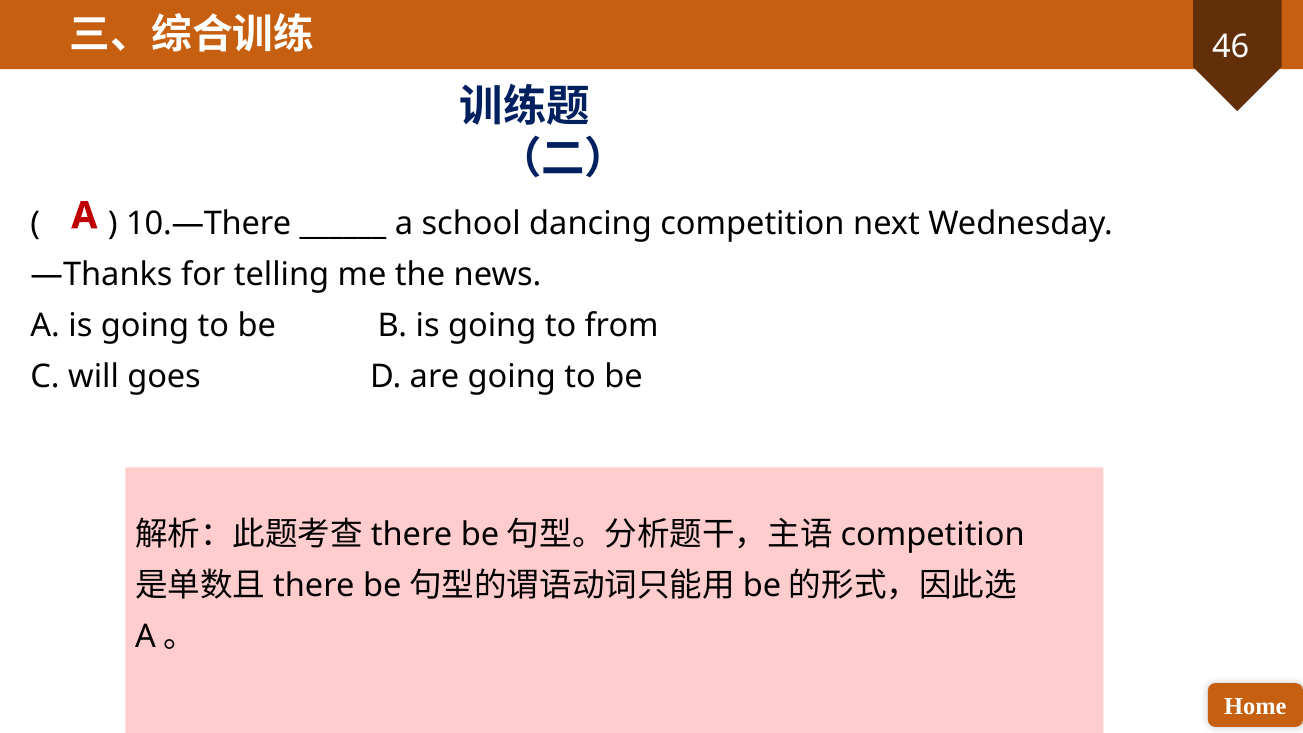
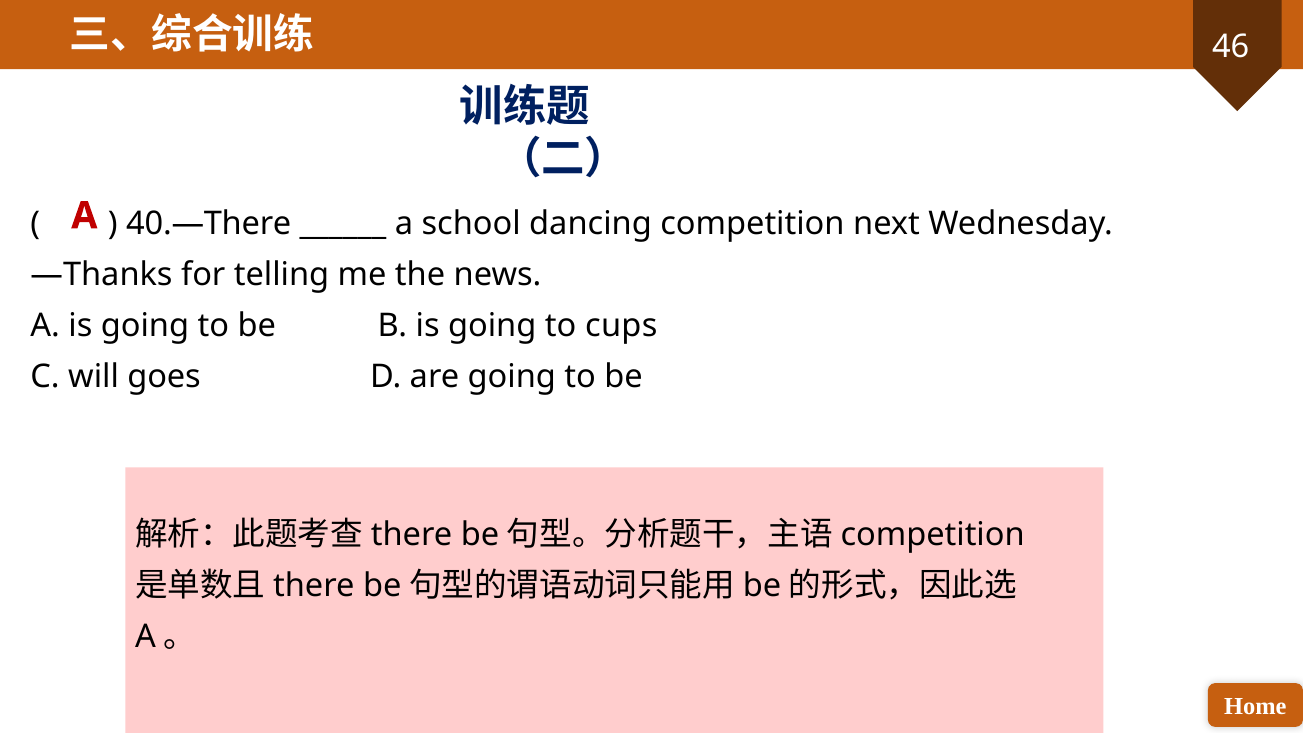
10.—There: 10.—There -> 40.—There
from: from -> cups
